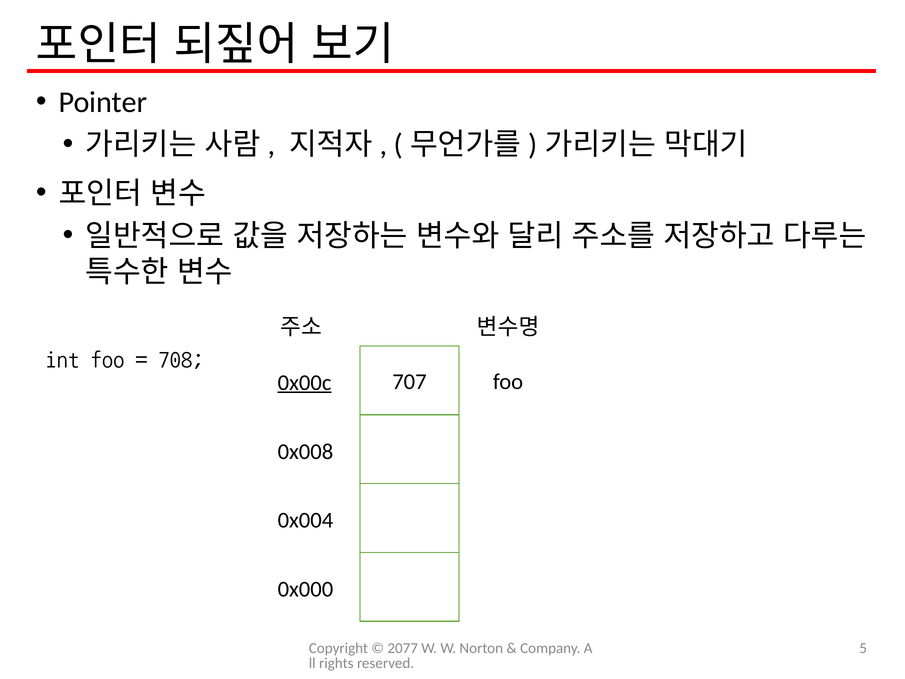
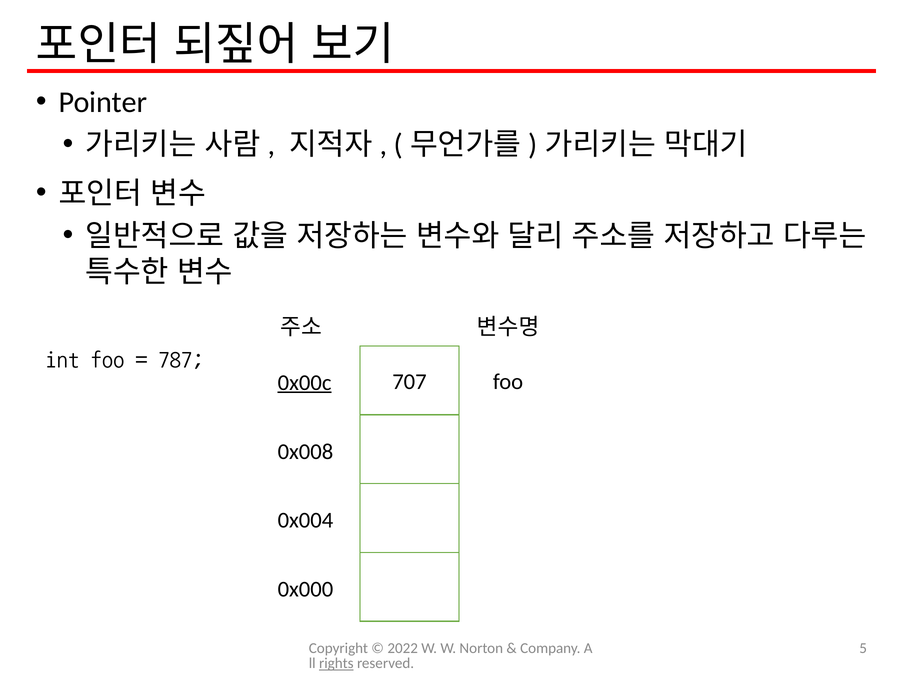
708: 708 -> 787
2077: 2077 -> 2022
rights underline: none -> present
